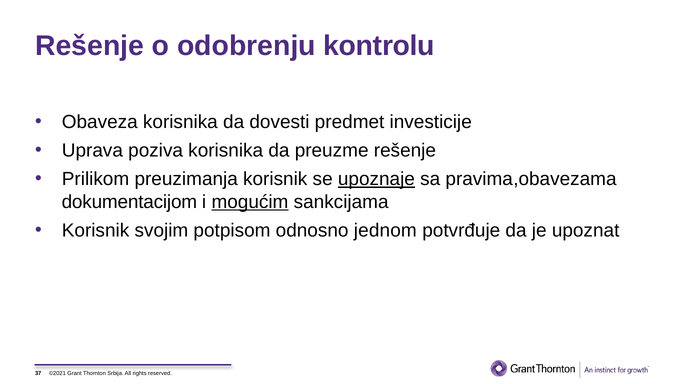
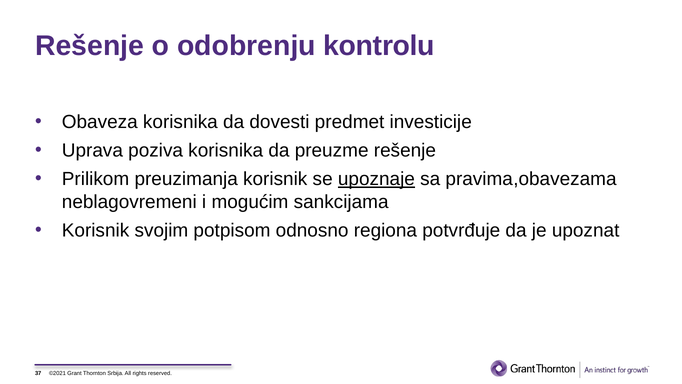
dokumentacijom: dokumentacijom -> neblagovremeni
mogućim underline: present -> none
jednom: jednom -> regiona
